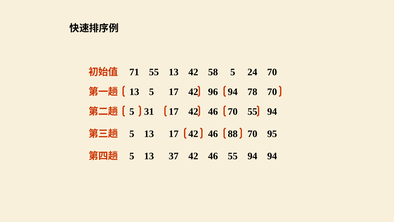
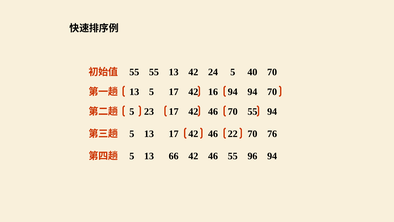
71 at (134, 72): 71 -> 55
58: 58 -> 24
24: 24 -> 40
96: 96 -> 16
94 78: 78 -> 94
31: 31 -> 23
88: 88 -> 22
95: 95 -> 76
37: 37 -> 66
46 55 94: 94 -> 96
